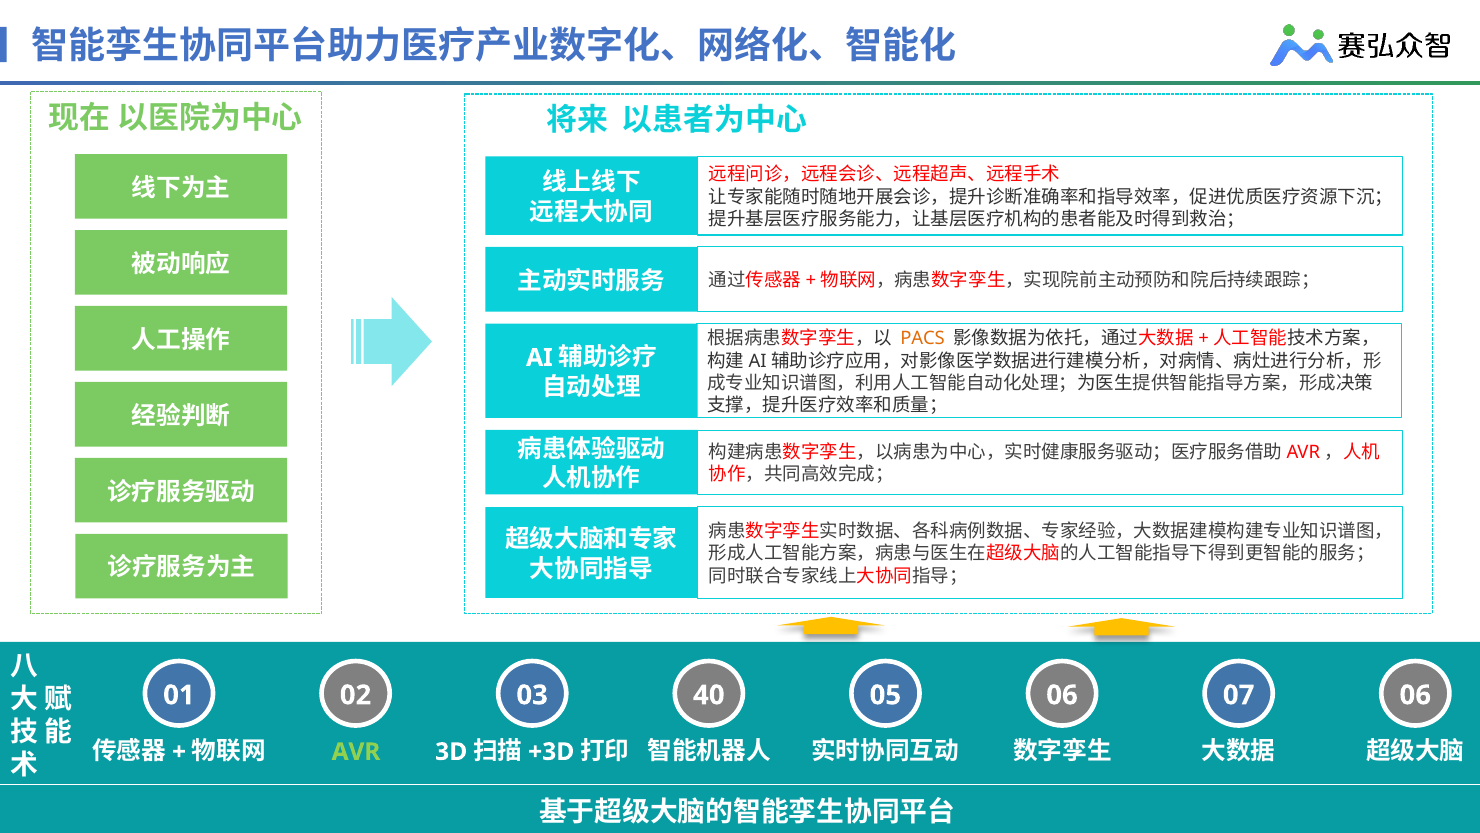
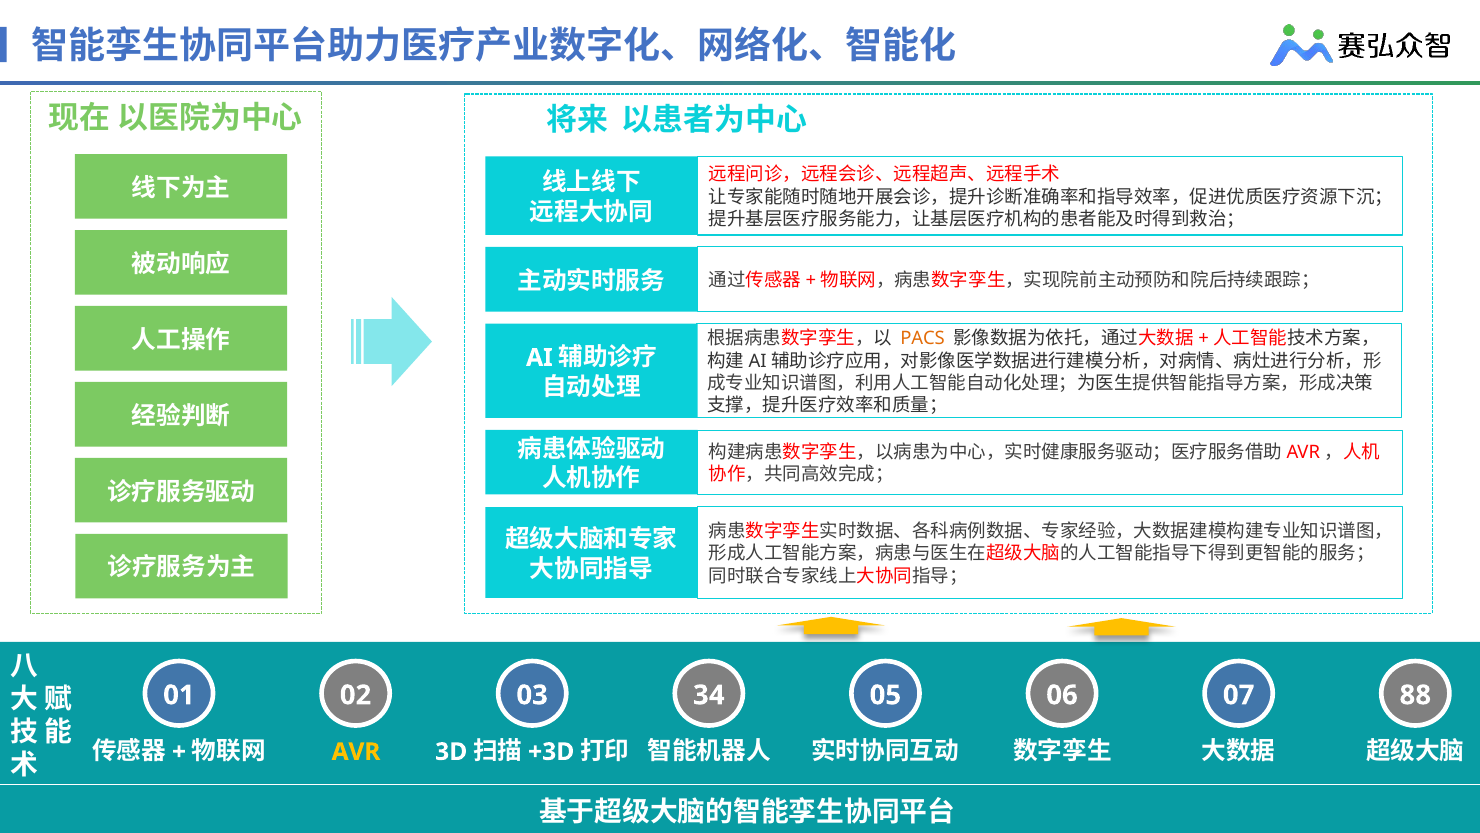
40: 40 -> 34
01 06: 06 -> 88
AVR colour: light green -> yellow
